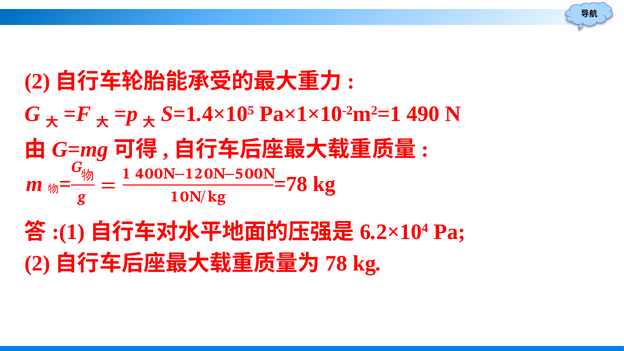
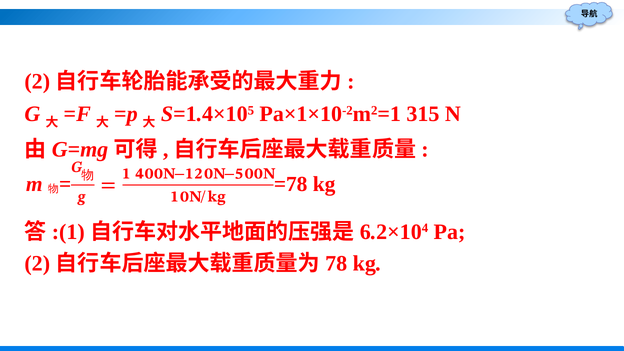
490: 490 -> 315
